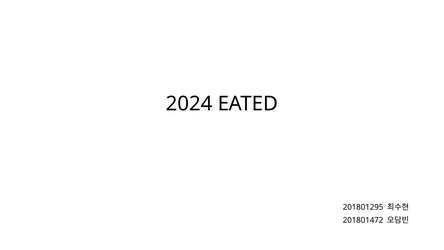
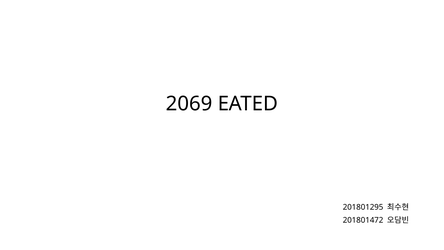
2024: 2024 -> 2069
